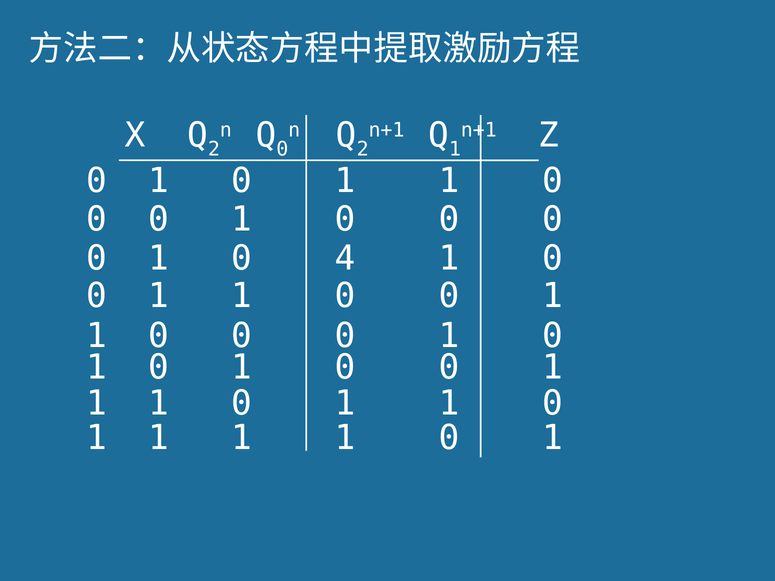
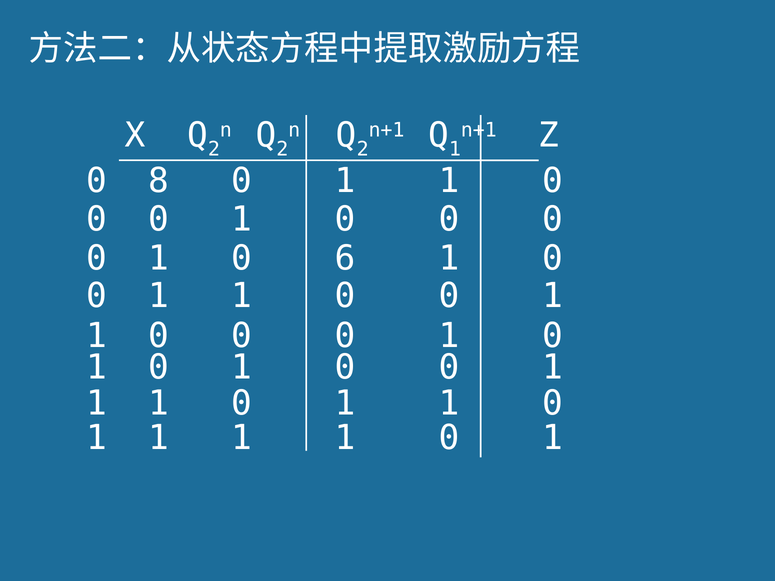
0 at (282, 149): 0 -> 2
1 at (159, 181): 1 -> 8
4: 4 -> 6
